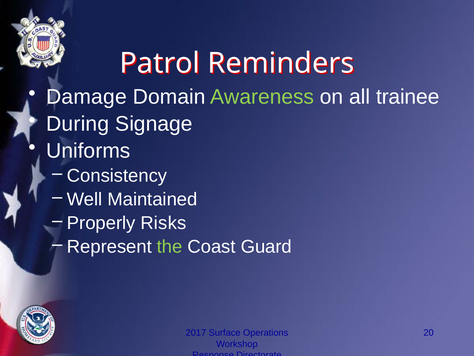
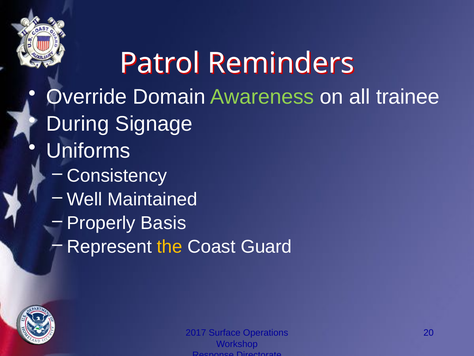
Damage: Damage -> Override
Risks: Risks -> Basis
the colour: light green -> yellow
